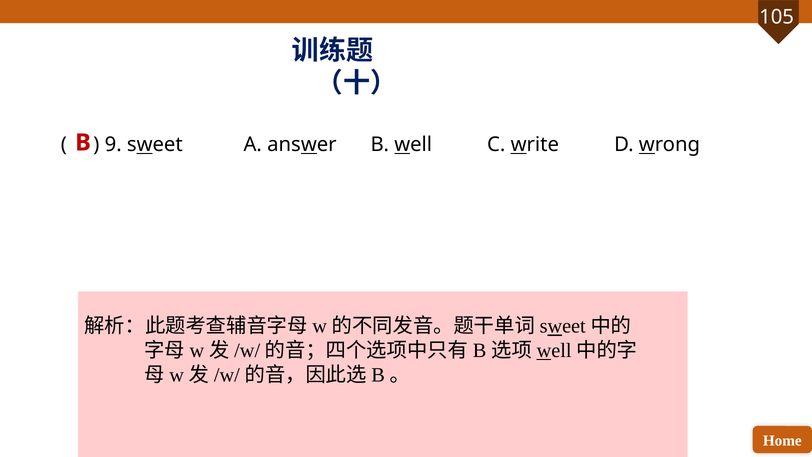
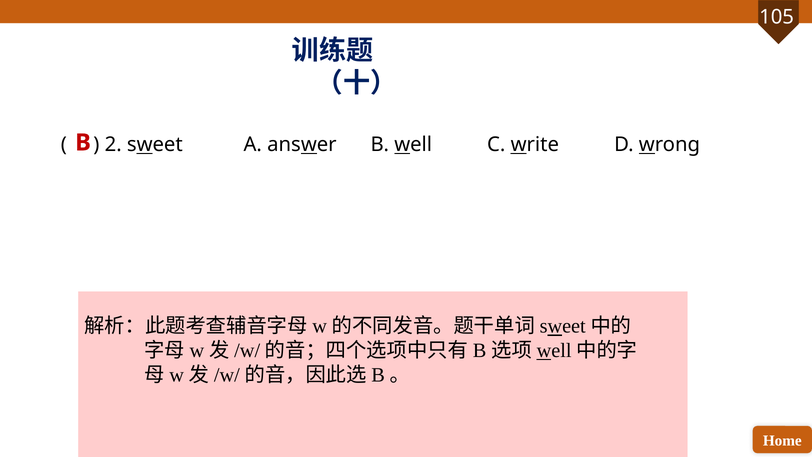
9: 9 -> 2
